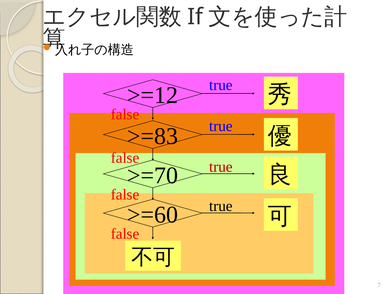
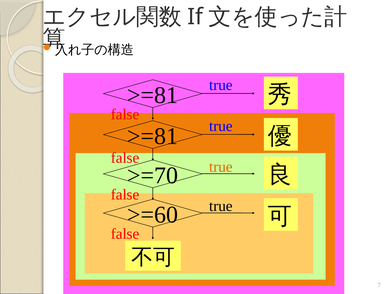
>=12 at (153, 95): >=12 -> >=81
>=83 at (153, 136): >=83 -> >=81
true at (221, 167) colour: red -> orange
